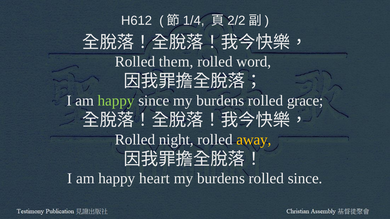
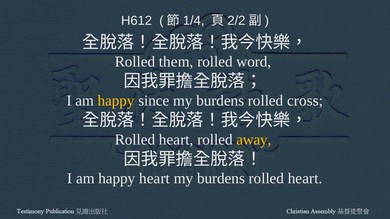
happy at (116, 101) colour: light green -> yellow
grace: grace -> cross
night at (176, 140): night -> heart
burdens rolled since: since -> heart
